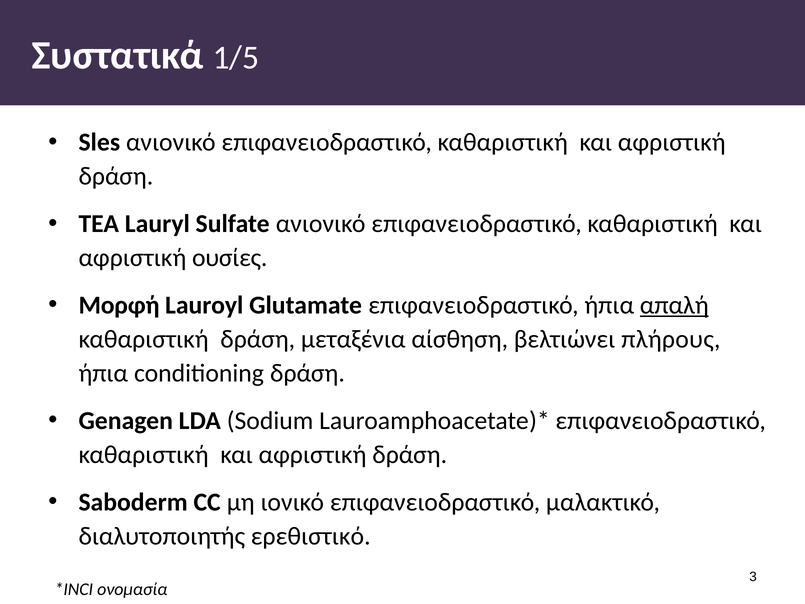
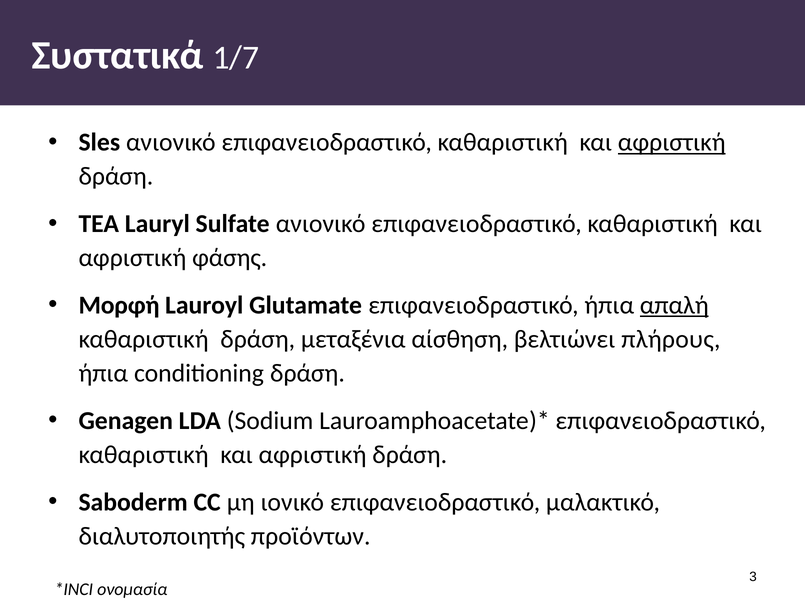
1/5: 1/5 -> 1/7
αφριστική at (672, 142) underline: none -> present
ουσίες: ουσίες -> φάσης
ερεθιστικό: ερεθιστικό -> προϊόντων
